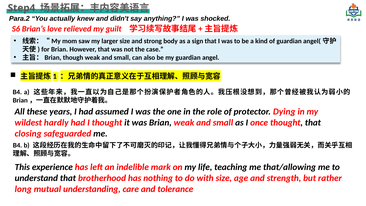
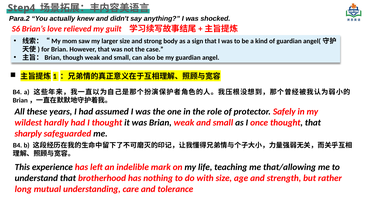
Dying: Dying -> Safely
closing: closing -> sharply
